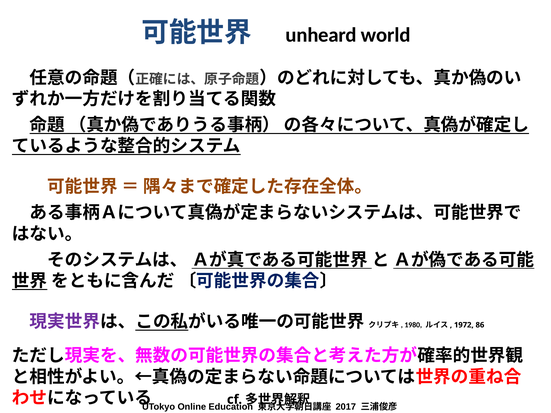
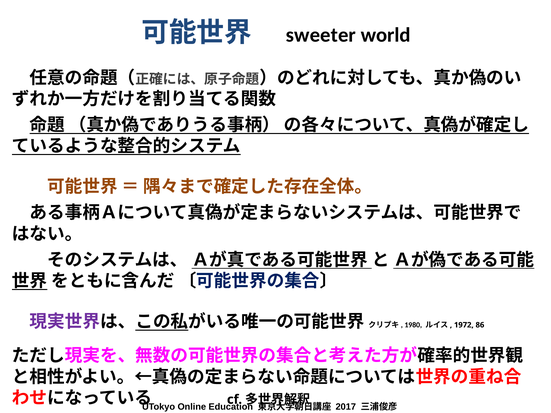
unheard: unheard -> sweeter
